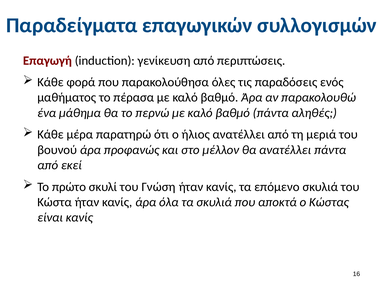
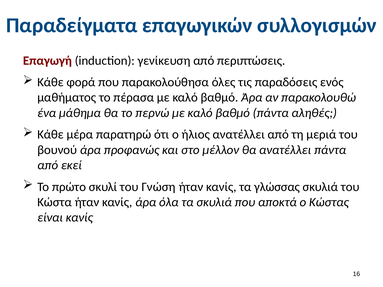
επόμενο: επόμενο -> γλώσσας
